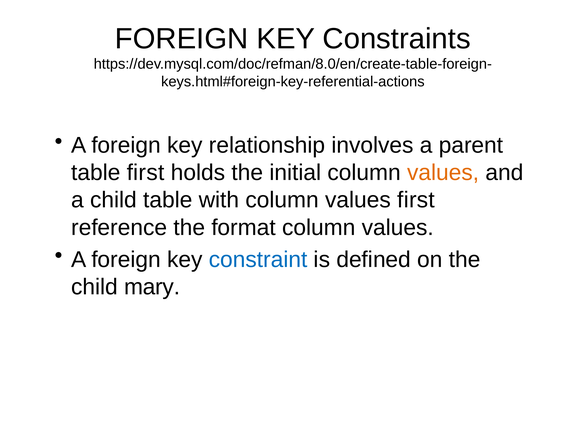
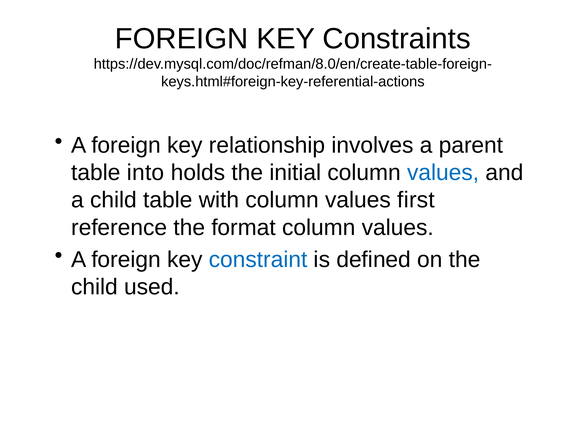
table first: first -> into
values at (443, 173) colour: orange -> blue
mary: mary -> used
